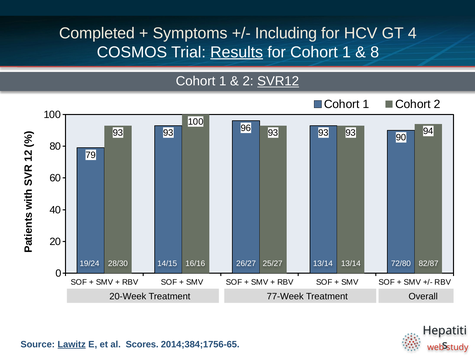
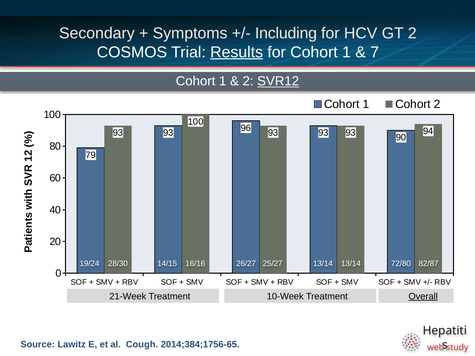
Completed: Completed -> Secondary
GT 4: 4 -> 2
8: 8 -> 7
20-Week: 20-Week -> 21-Week
77-Week: 77-Week -> 10-Week
Overall underline: none -> present
Lawitz underline: present -> none
Scores: Scores -> Cough
